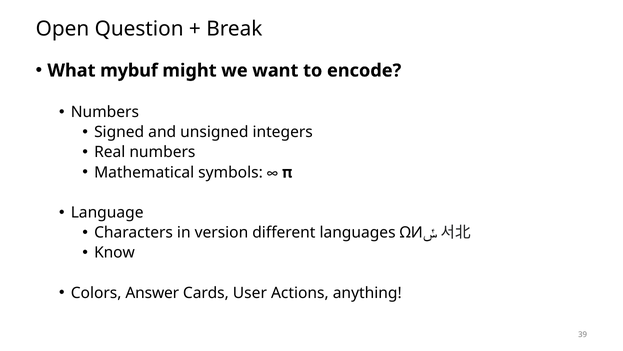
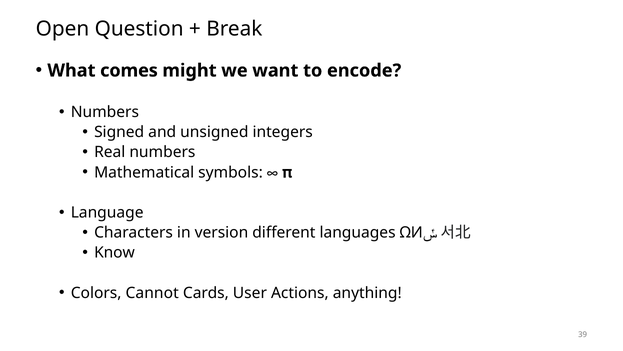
mybuf: mybuf -> comes
Answer: Answer -> Cannot
